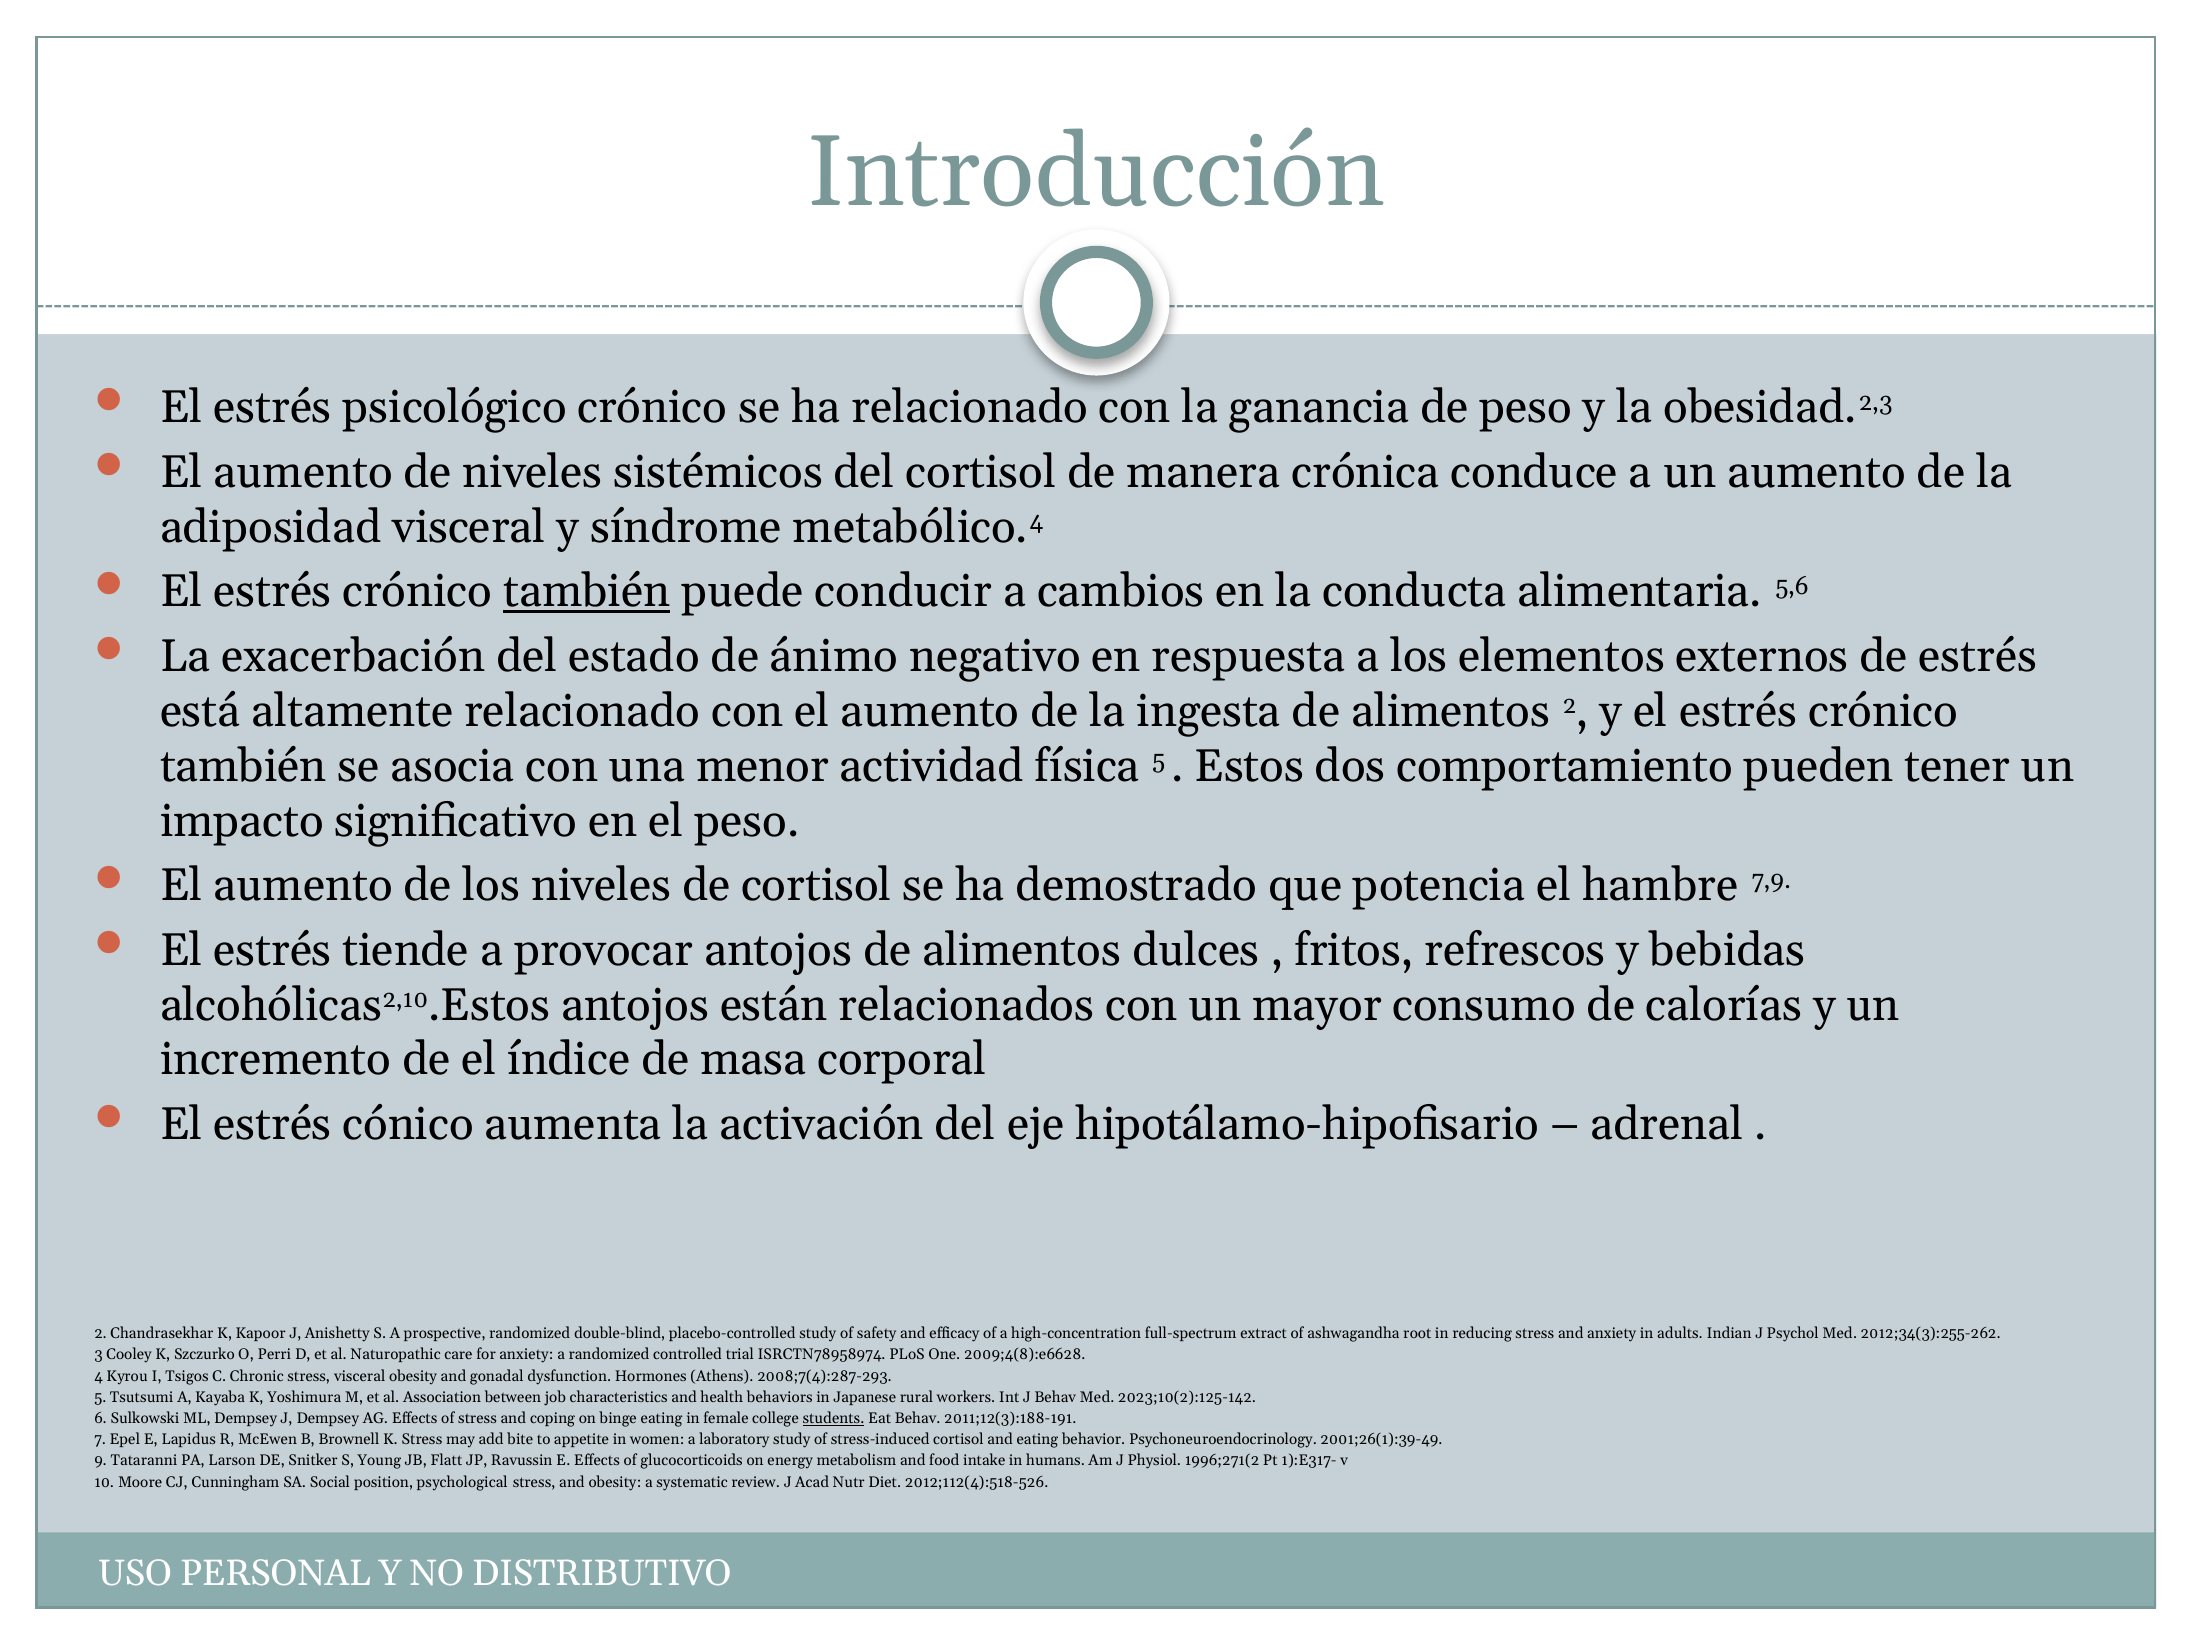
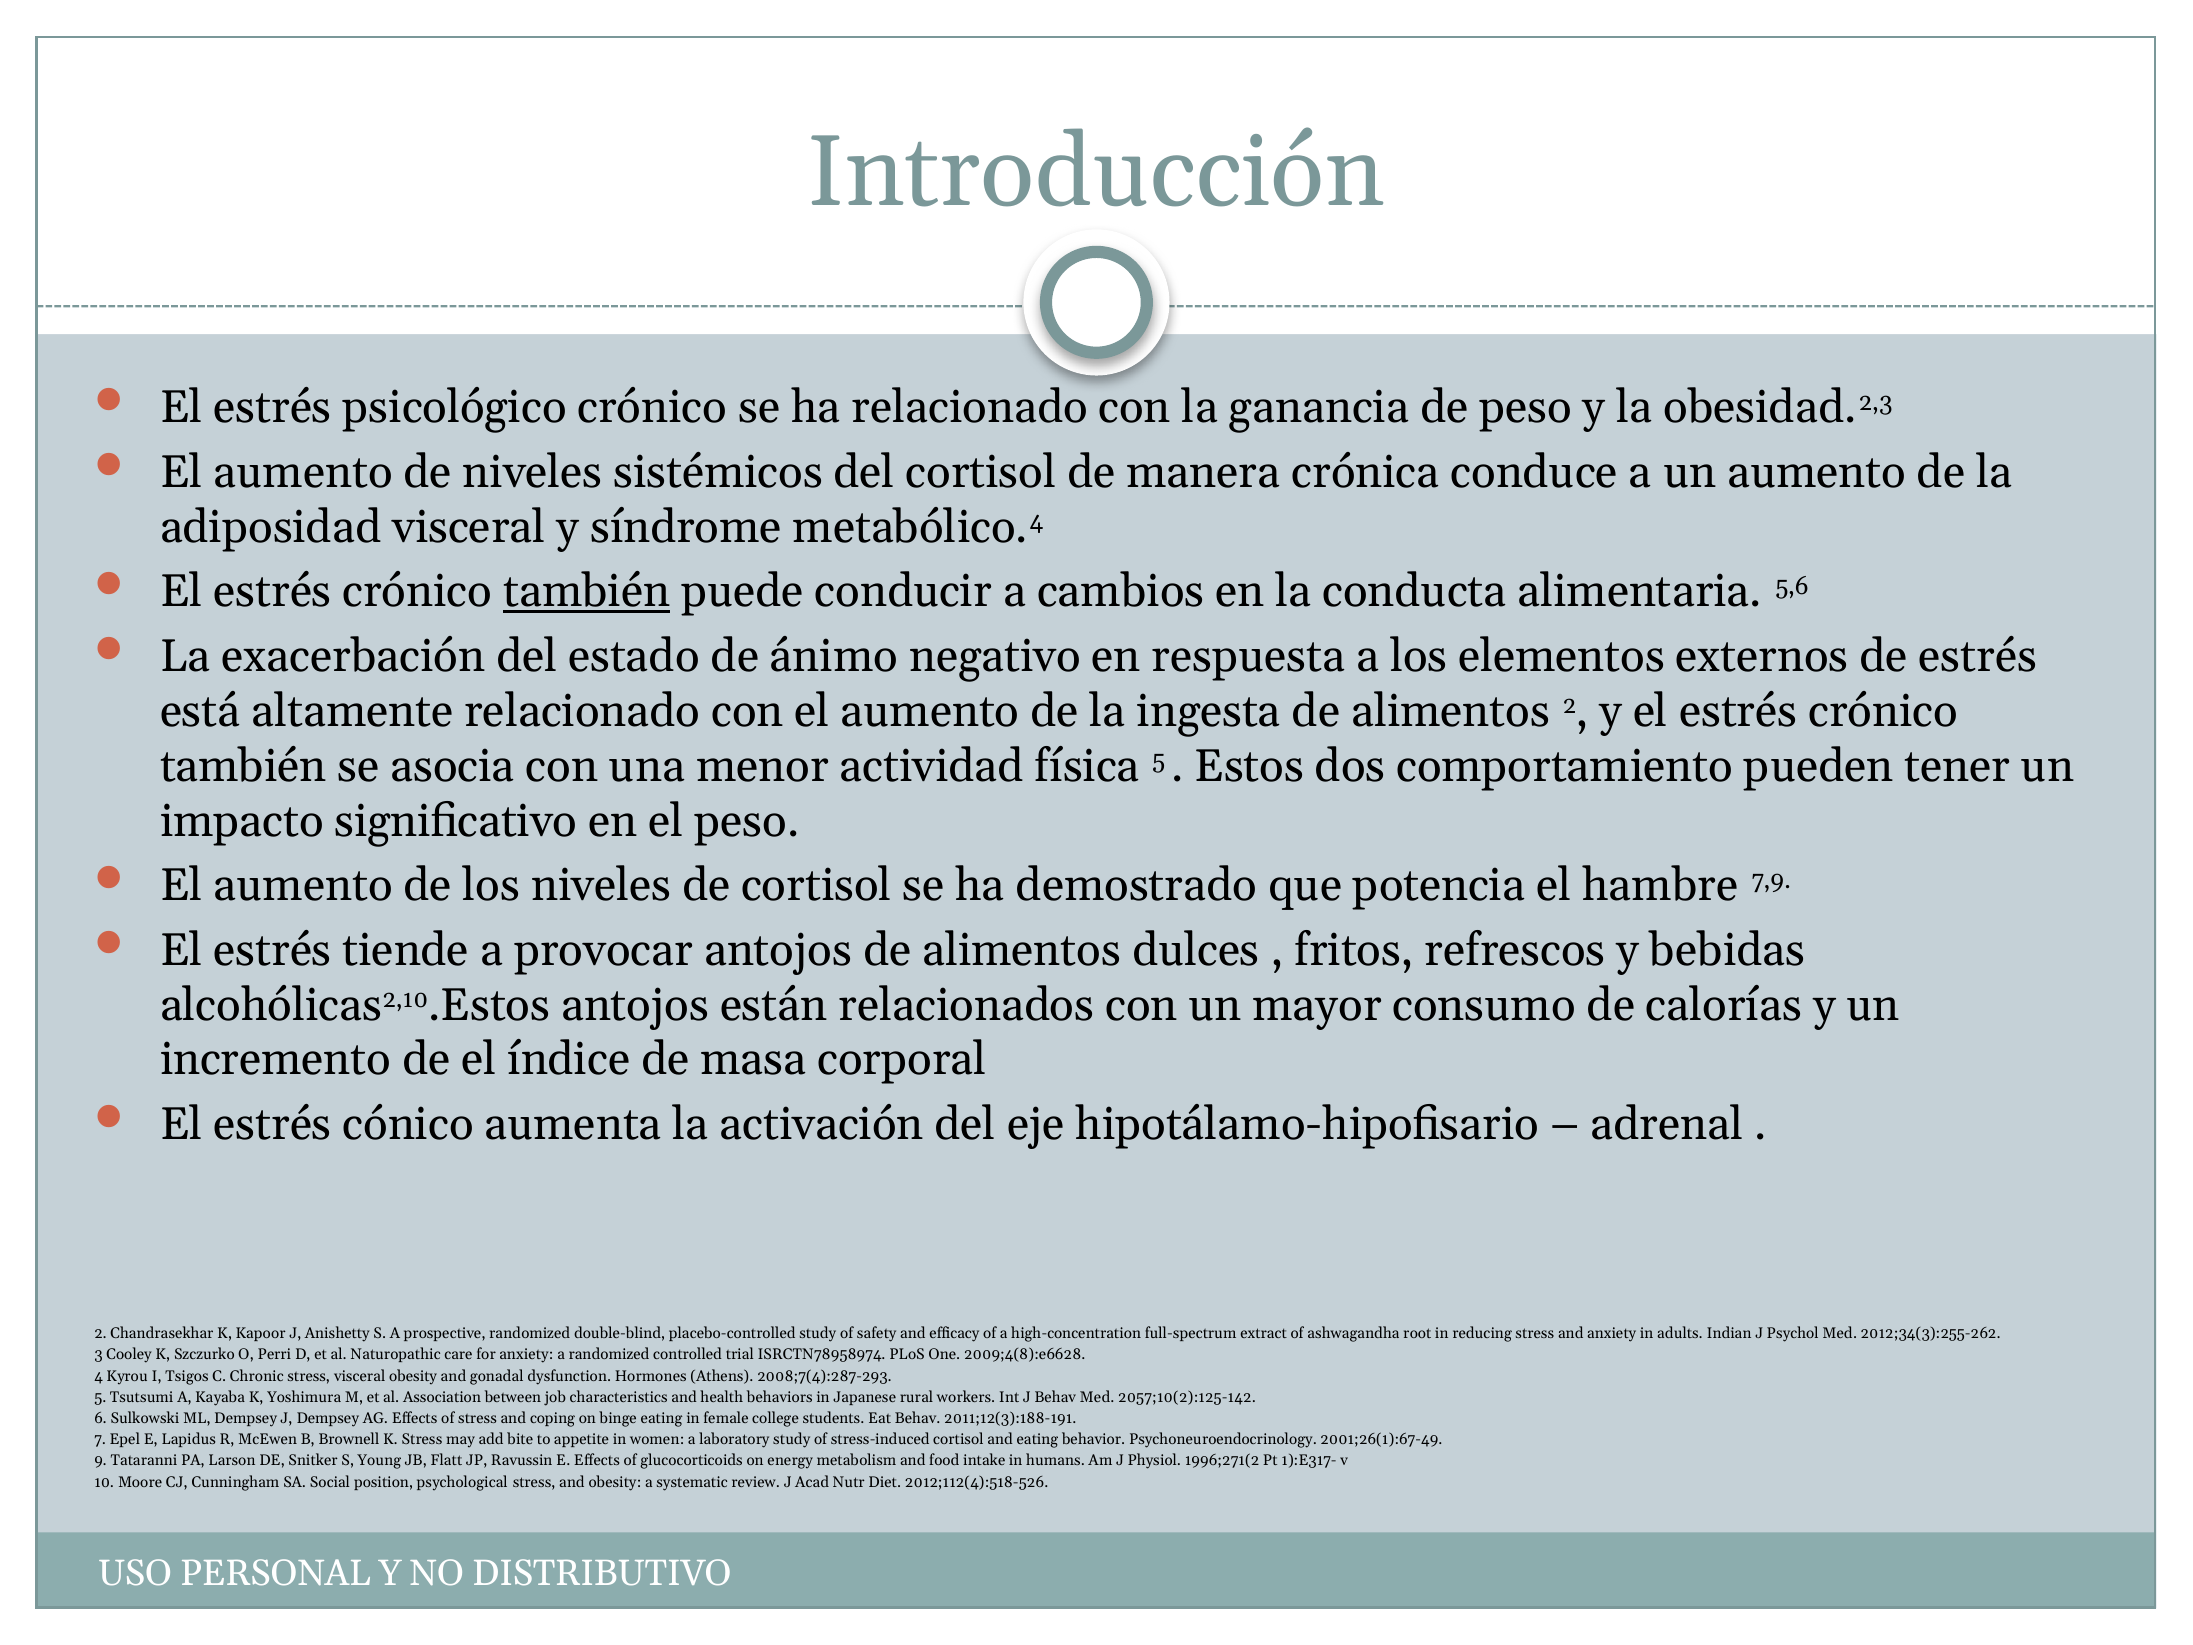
2023;10(2):125-142: 2023;10(2):125-142 -> 2057;10(2):125-142
students underline: present -> none
2001;26(1):39-49: 2001;26(1):39-49 -> 2001;26(1):67-49
